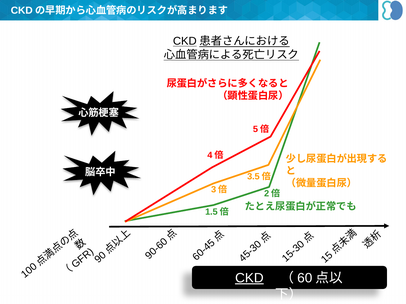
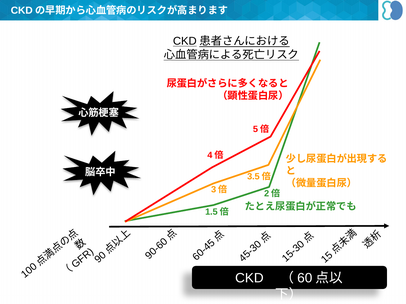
CKD underline: present -> none
